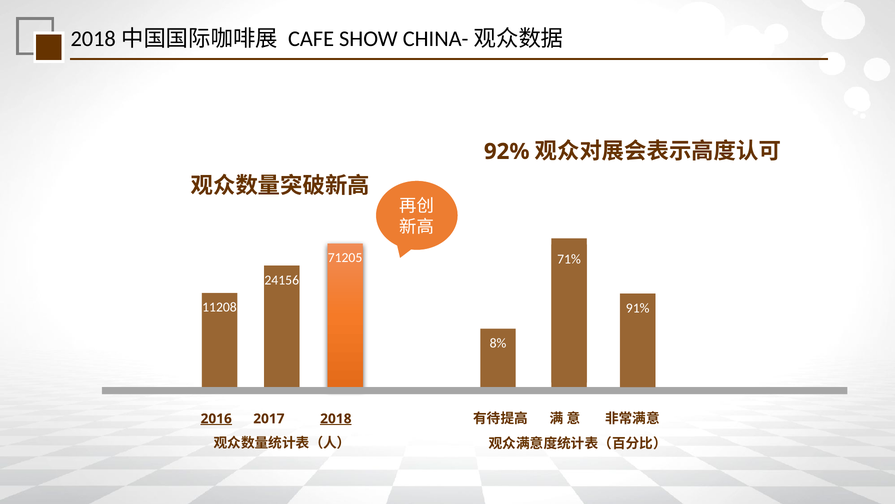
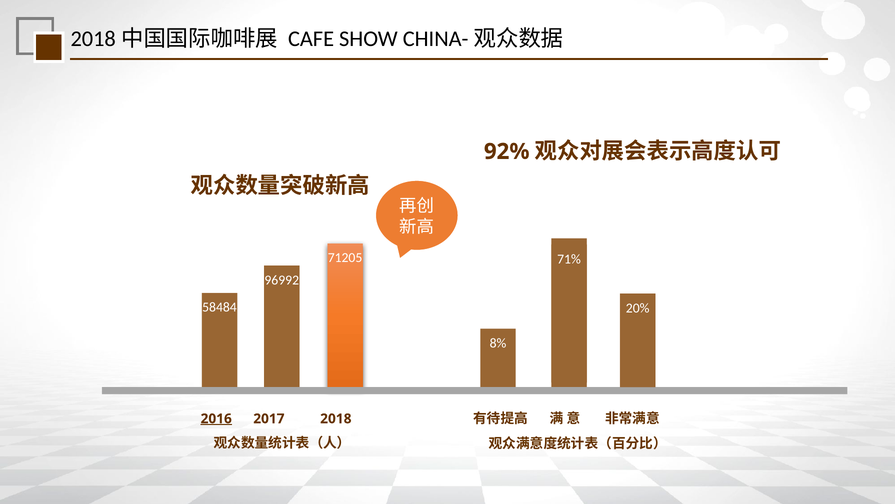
24156: 24156 -> 96992
11208: 11208 -> 58484
91%: 91% -> 20%
2018 underline: present -> none
